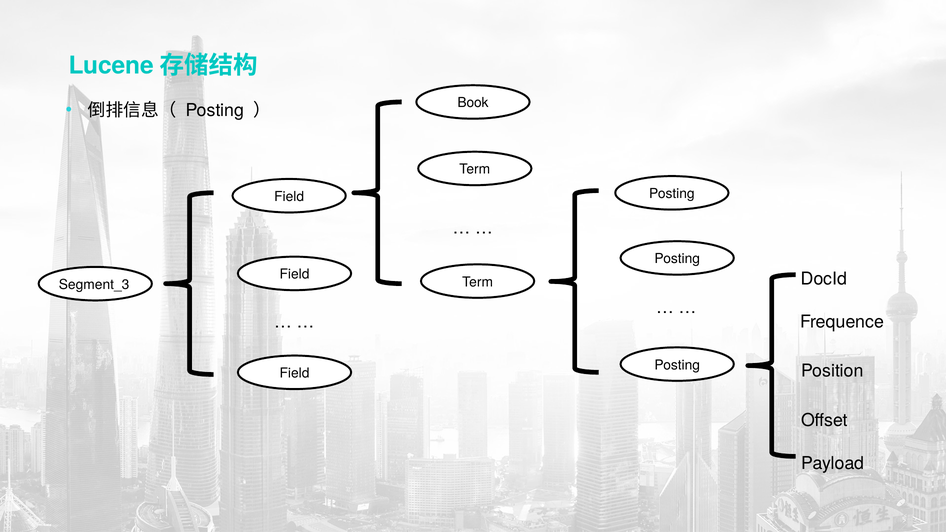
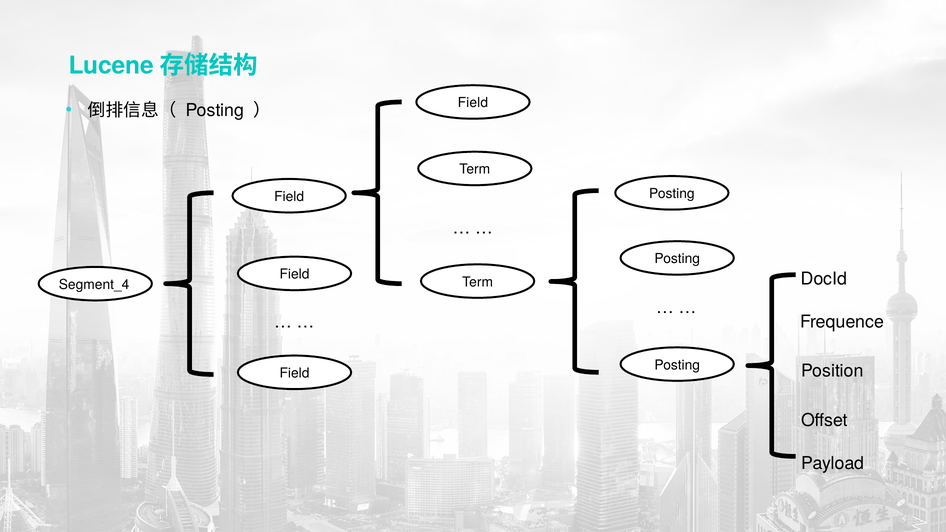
Book at (473, 103): Book -> Field
Segment_3: Segment_3 -> Segment_4
